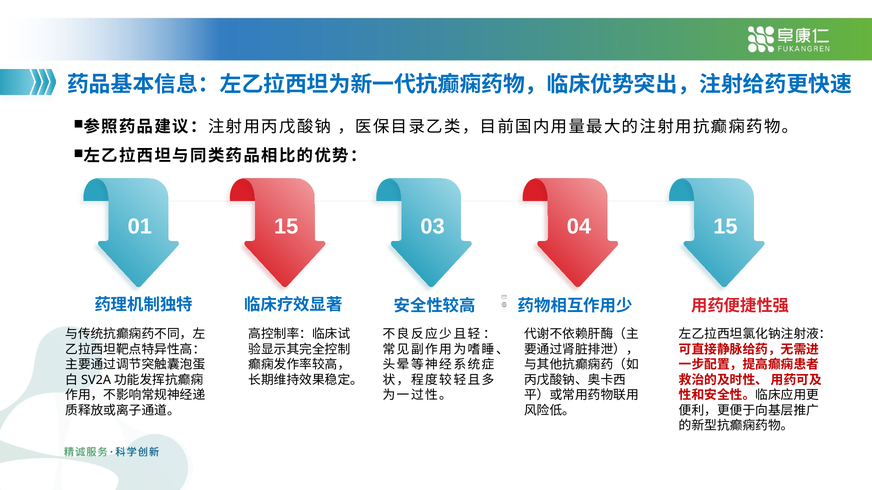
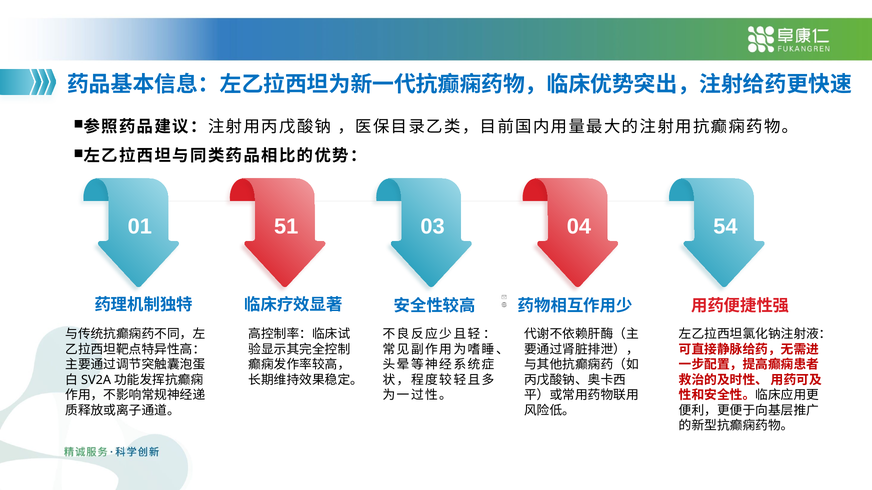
01 15: 15 -> 51
04 15: 15 -> 54
